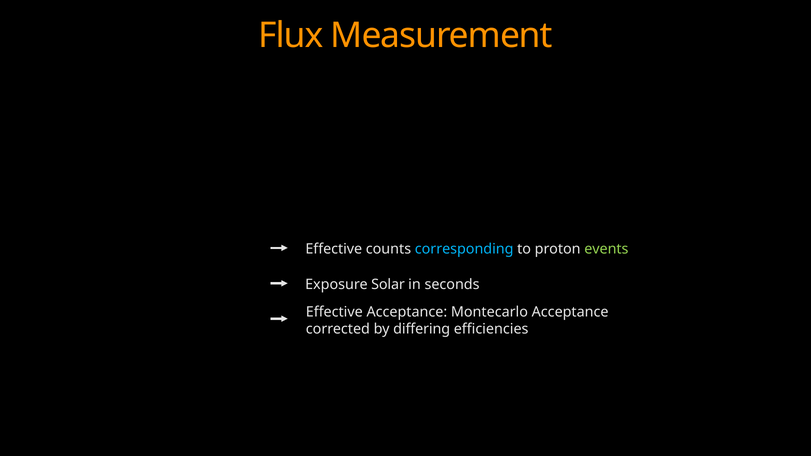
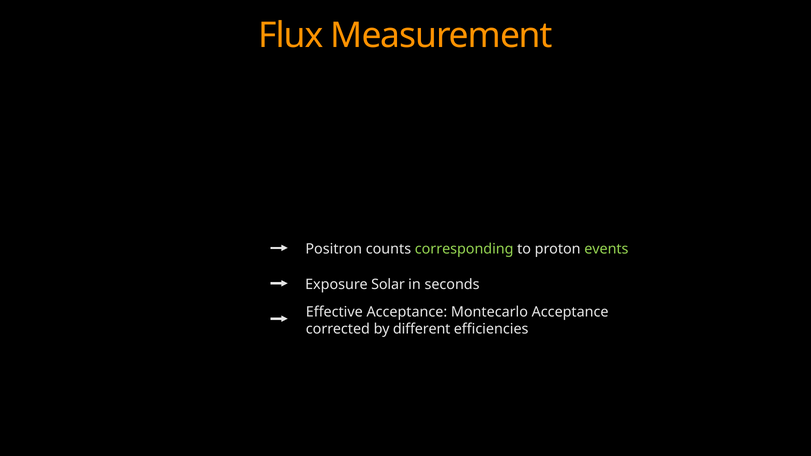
Effective at (334, 249): Effective -> Positron
corresponding colour: light blue -> light green
differing: differing -> different
